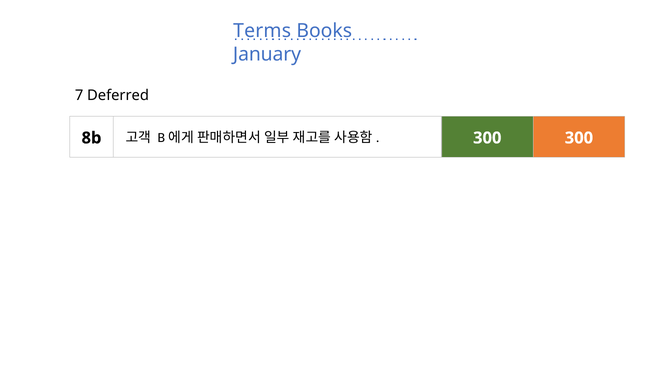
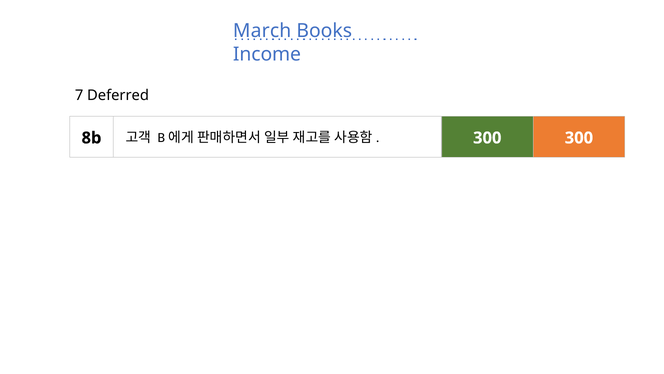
Terms: Terms -> March
January: January -> Income
